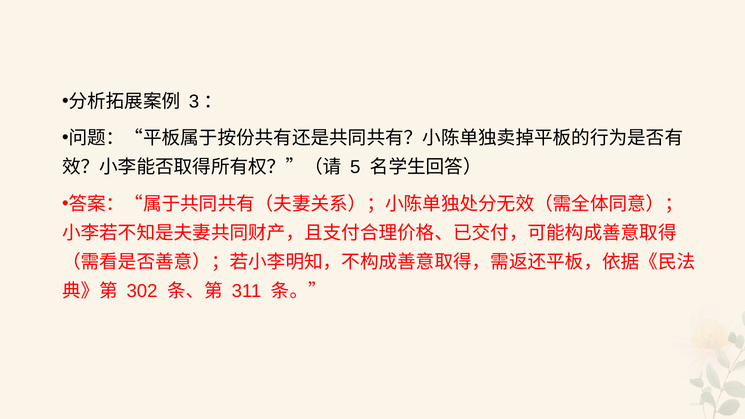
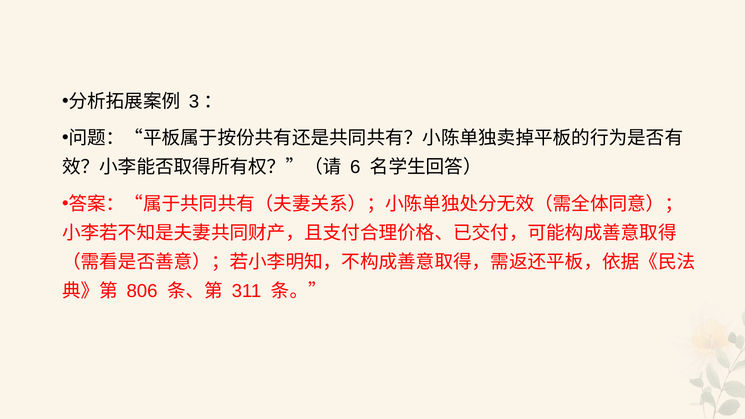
5: 5 -> 6
302: 302 -> 806
